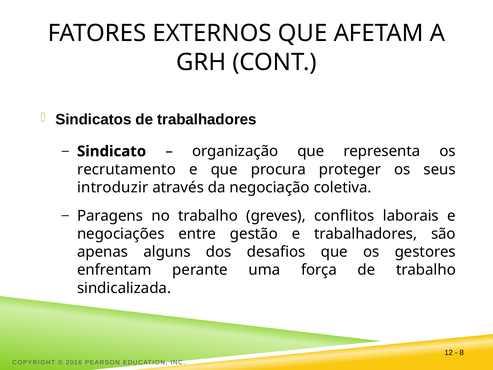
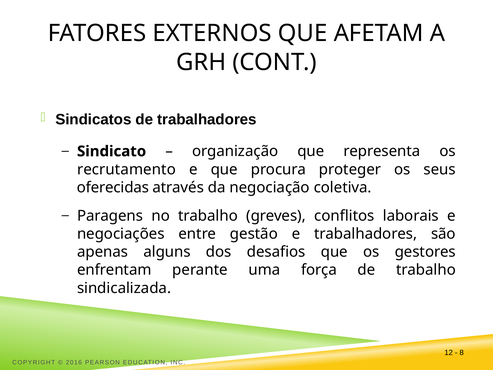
introduzir: introduzir -> oferecidas
